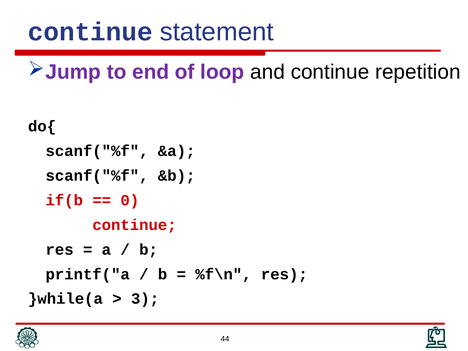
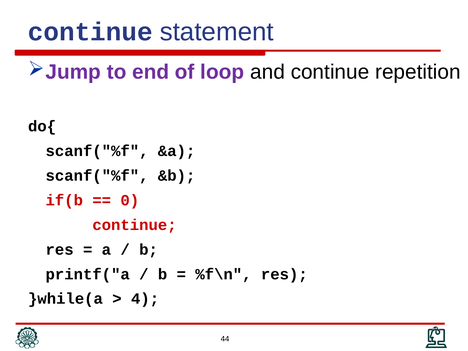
3: 3 -> 4
